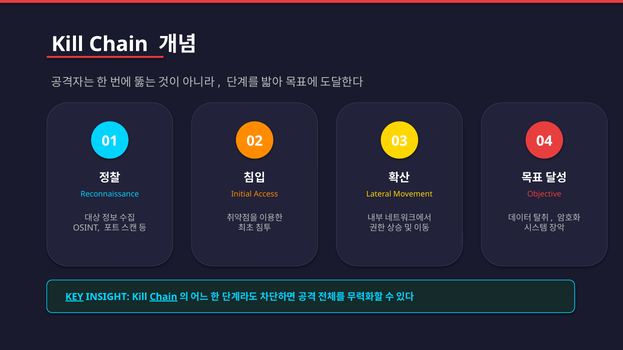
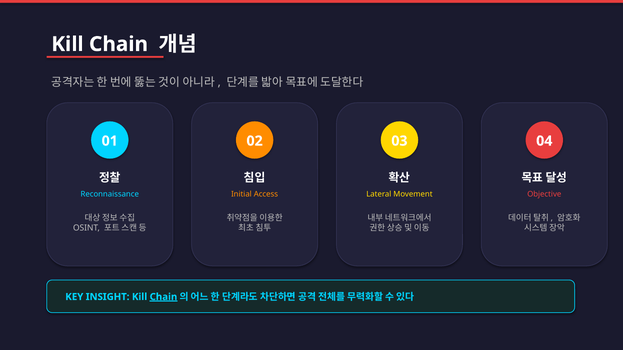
KEY underline: present -> none
